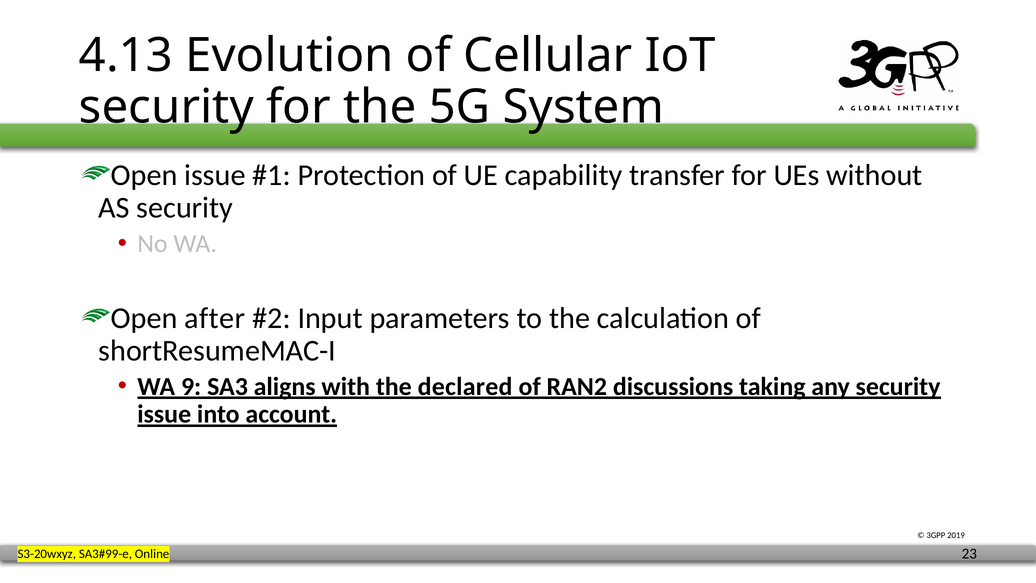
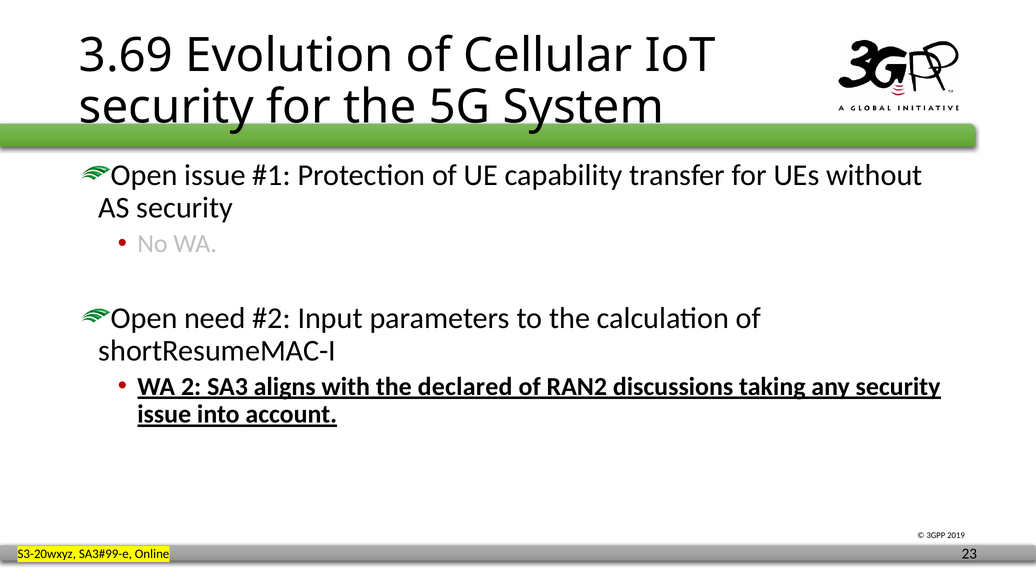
4.13: 4.13 -> 3.69
after: after -> need
9: 9 -> 2
